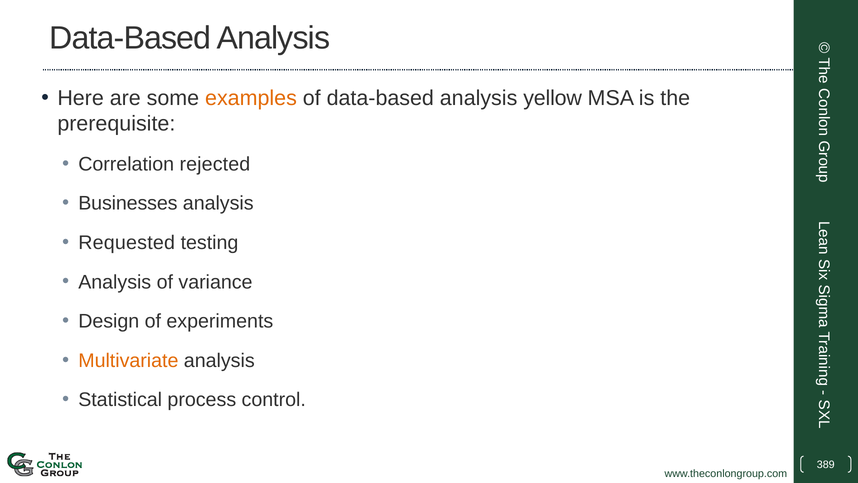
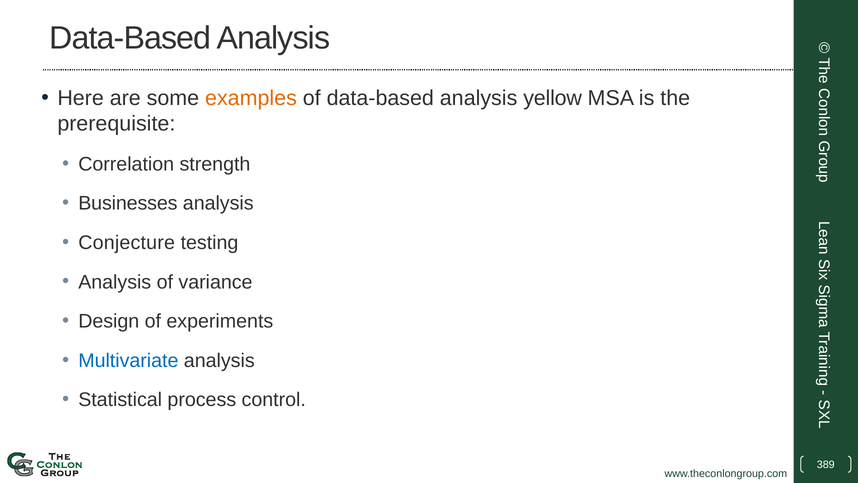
rejected: rejected -> strength
Requested: Requested -> Conjecture
Multivariate colour: orange -> blue
